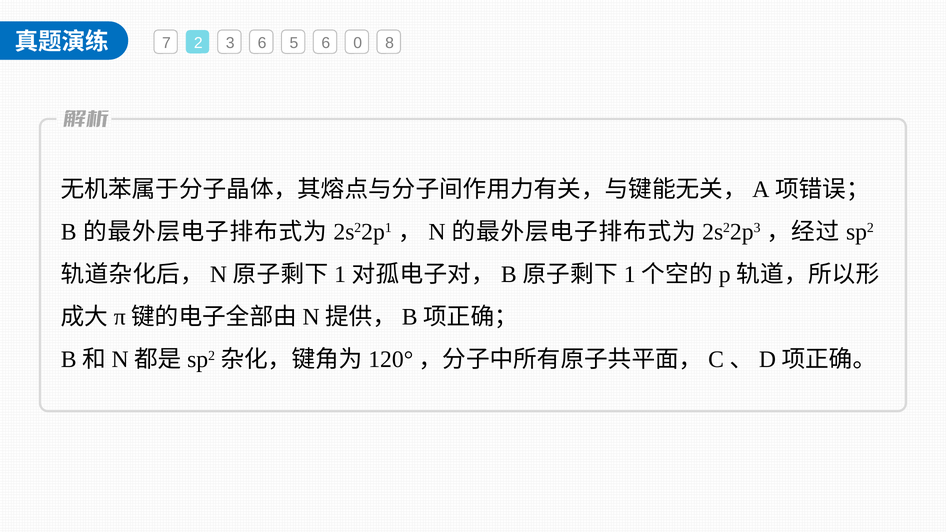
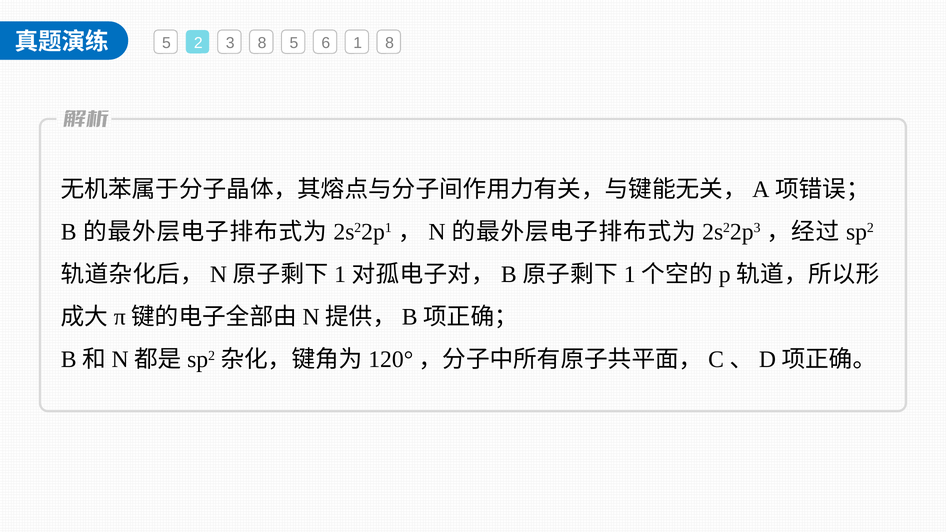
7 at (166, 43): 7 -> 5
3 6: 6 -> 8
0: 0 -> 1
